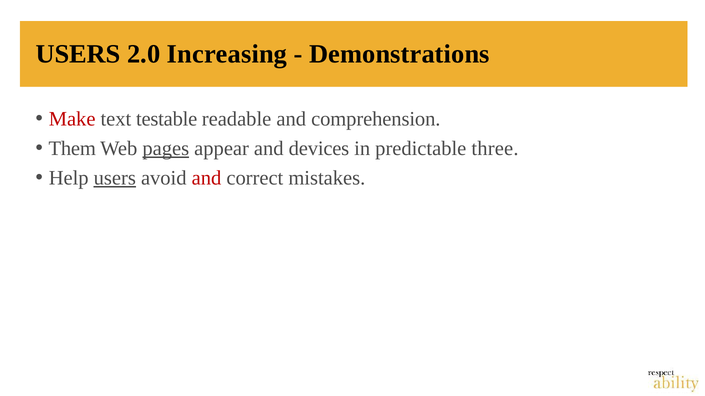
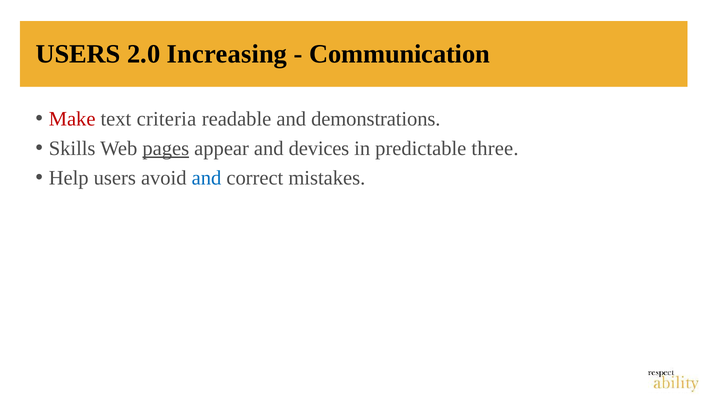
Demonstrations: Demonstrations -> Communication
testable: testable -> criteria
comprehension: comprehension -> demonstrations
Them: Them -> Skills
users at (115, 178) underline: present -> none
and at (207, 178) colour: red -> blue
